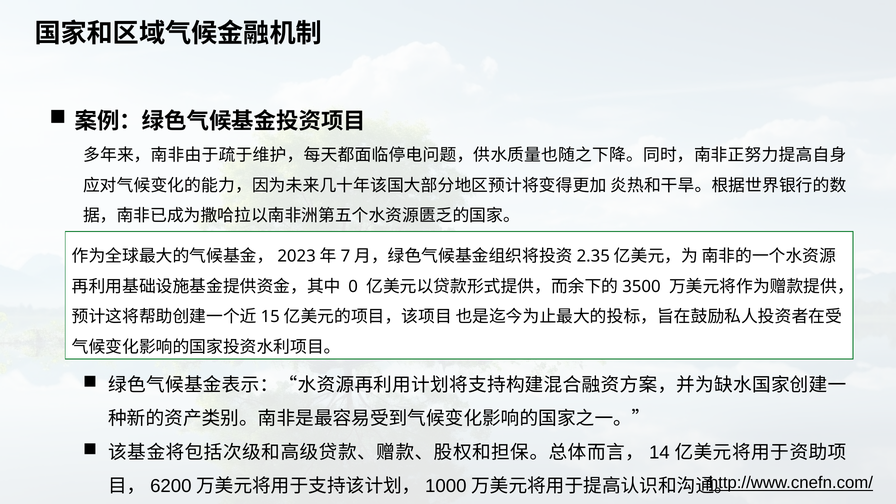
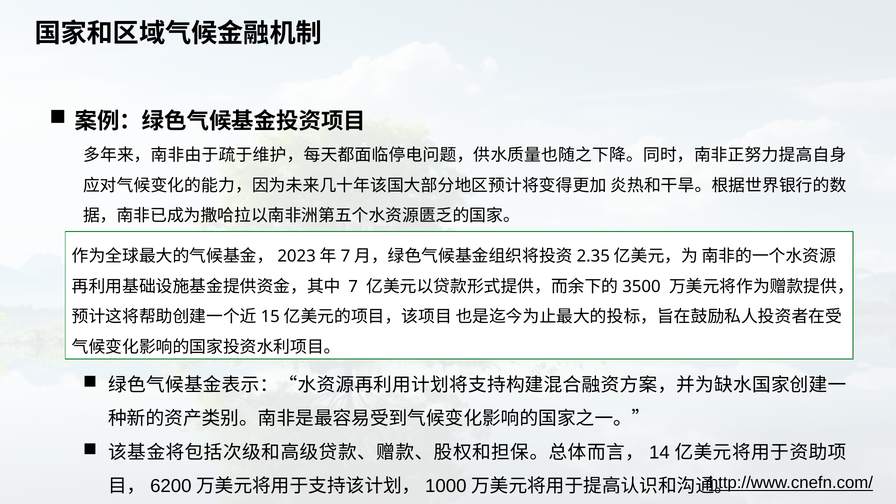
0: 0 -> 7
